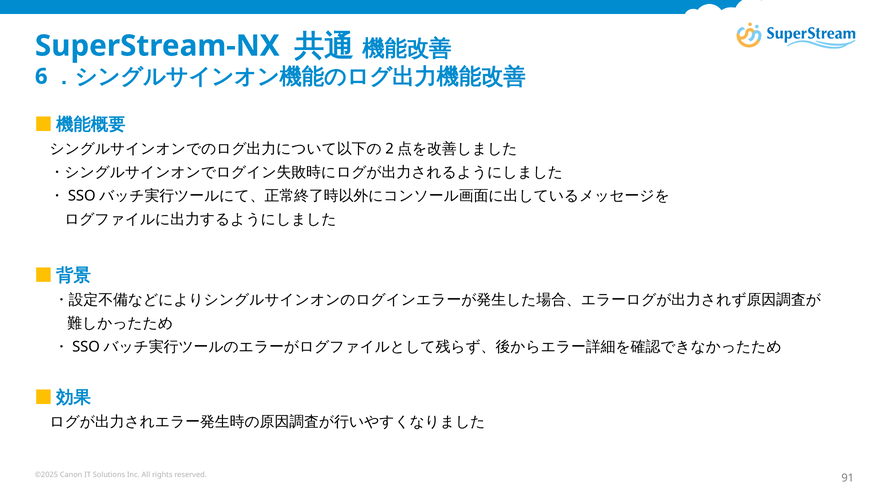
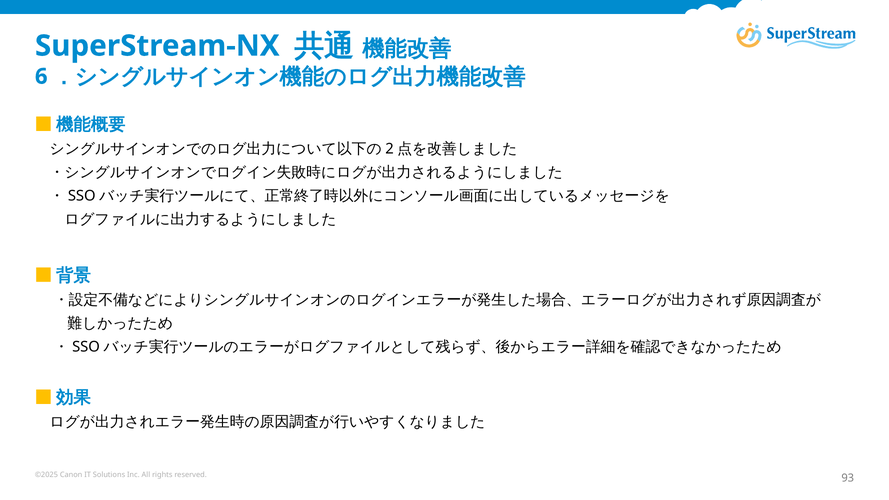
91: 91 -> 93
